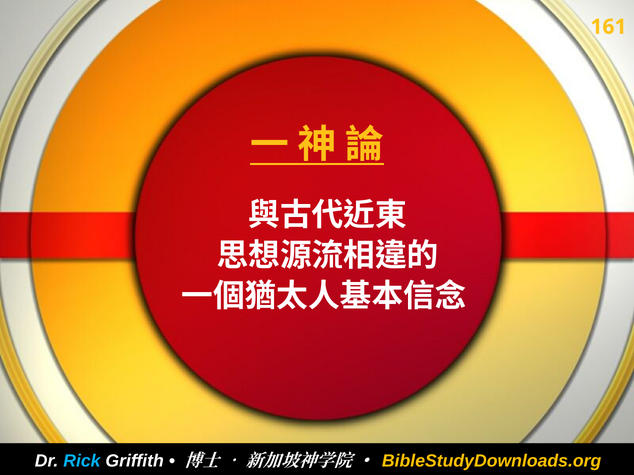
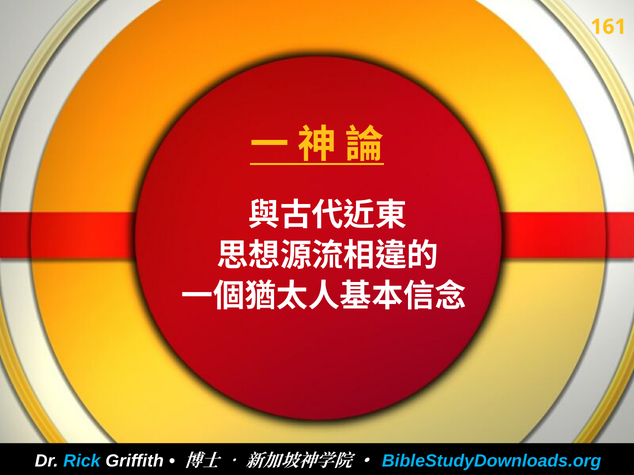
BibleStudyDownloads.org colour: yellow -> light blue
